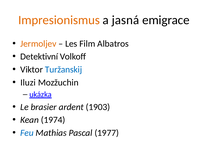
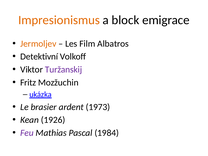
jasná: jasná -> block
Turžanskij colour: blue -> purple
Iluzi: Iluzi -> Fritz
1903: 1903 -> 1973
1974: 1974 -> 1926
Feu colour: blue -> purple
1977: 1977 -> 1984
